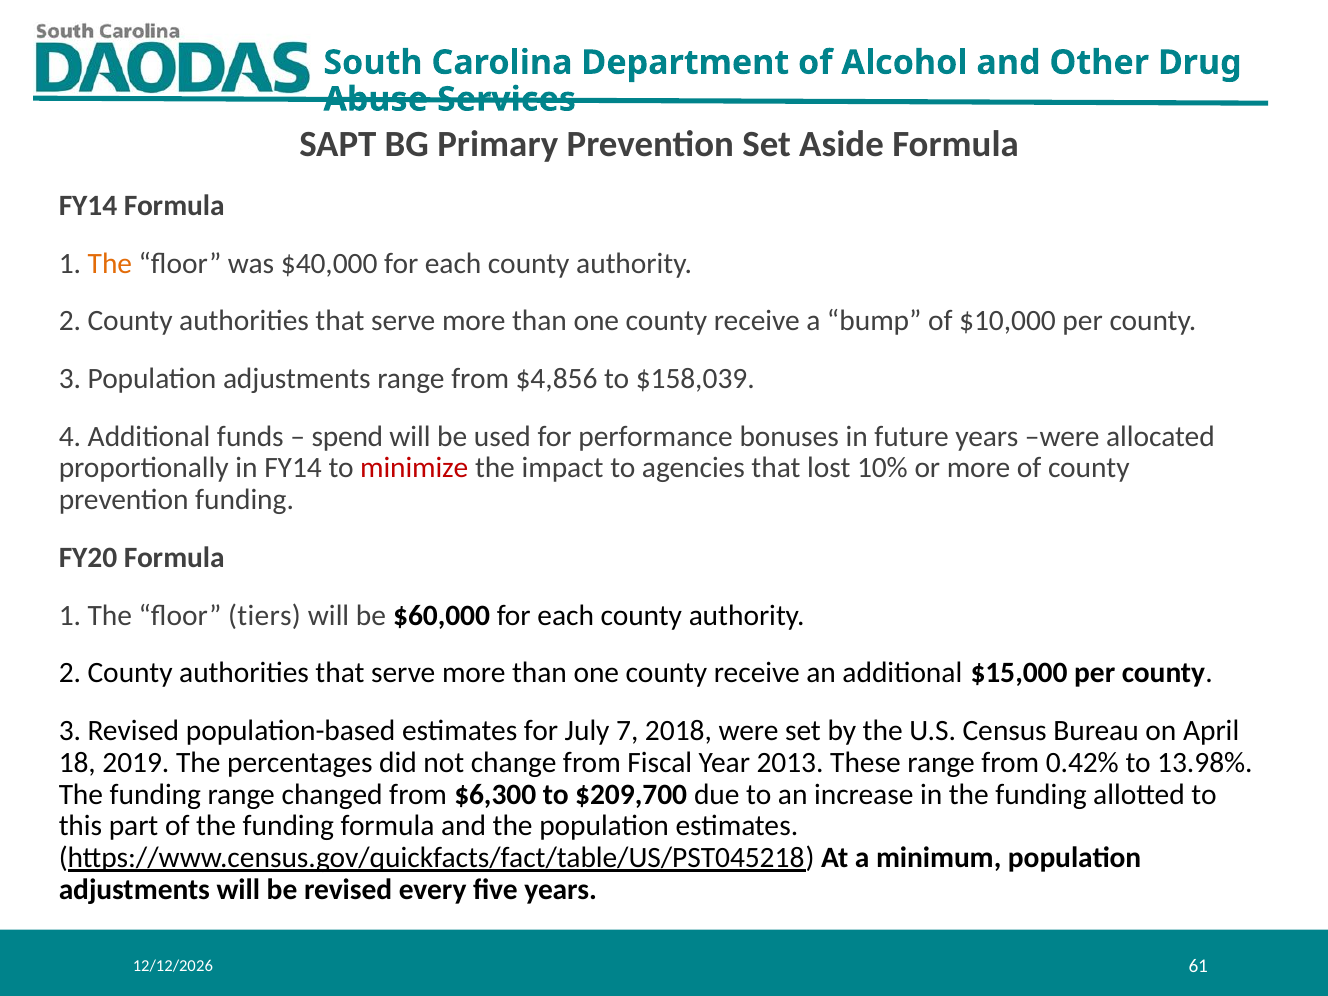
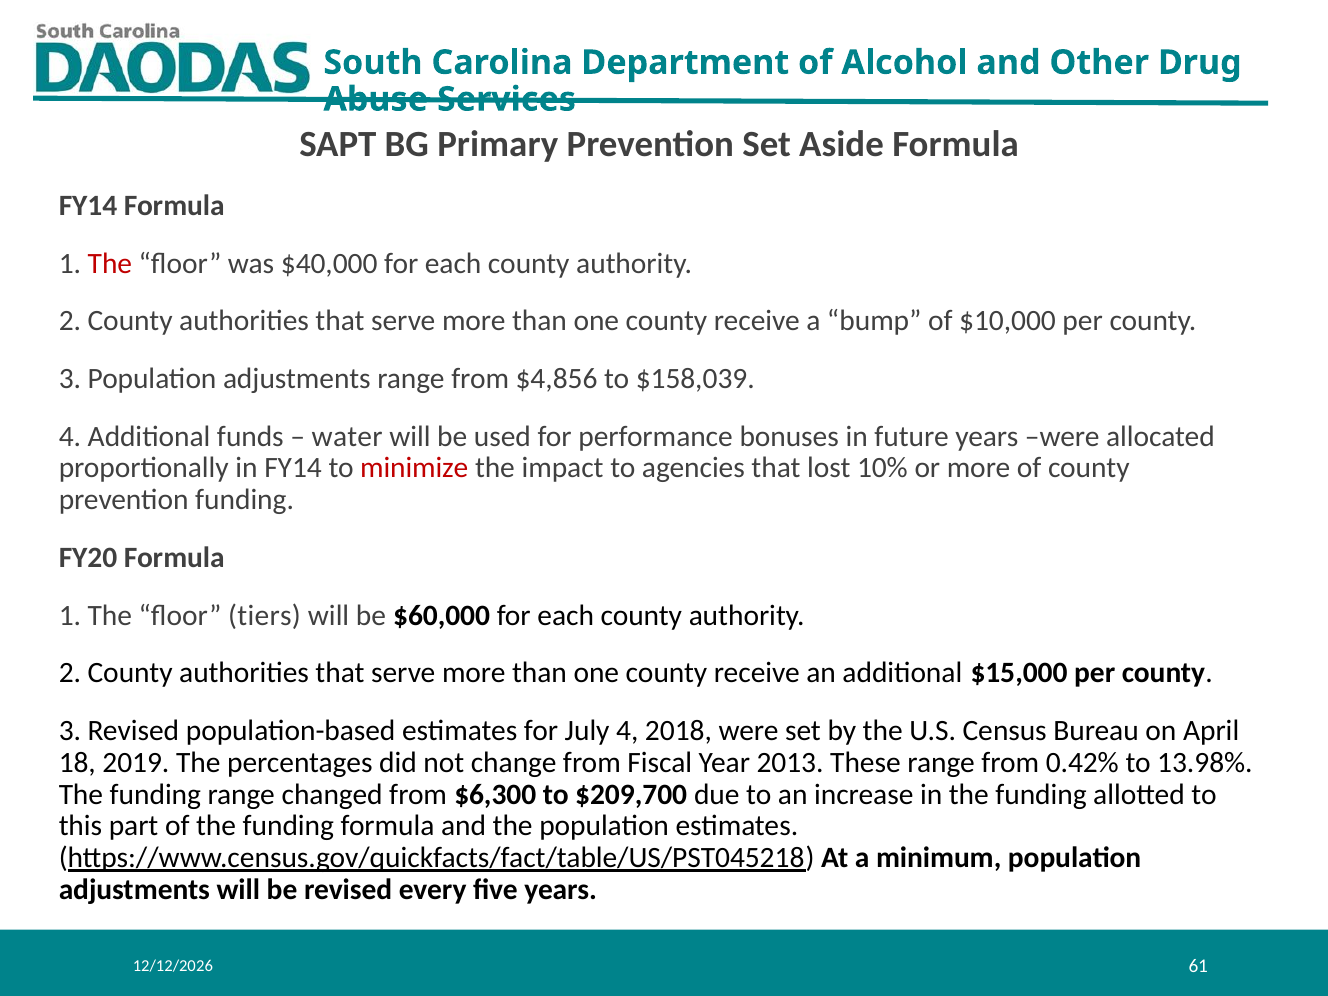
The at (110, 263) colour: orange -> red
spend: spend -> water
July 7: 7 -> 4
